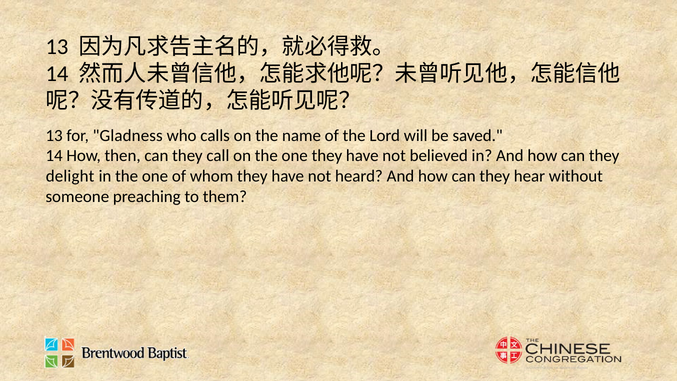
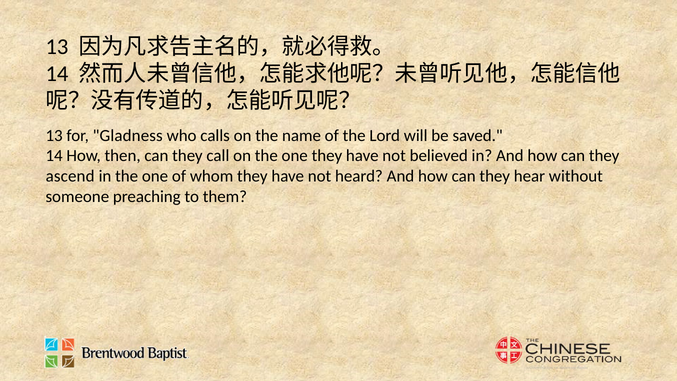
delight: delight -> ascend
